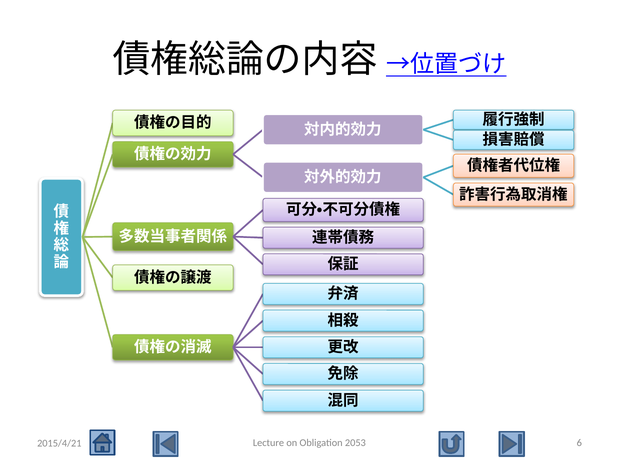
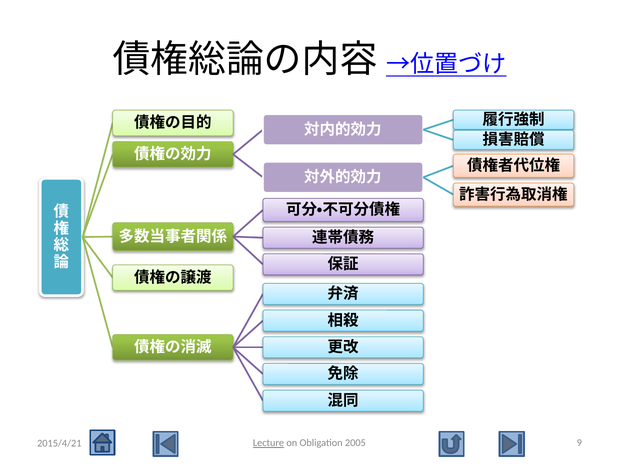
Lecture underline: none -> present
2053: 2053 -> 2005
6: 6 -> 9
